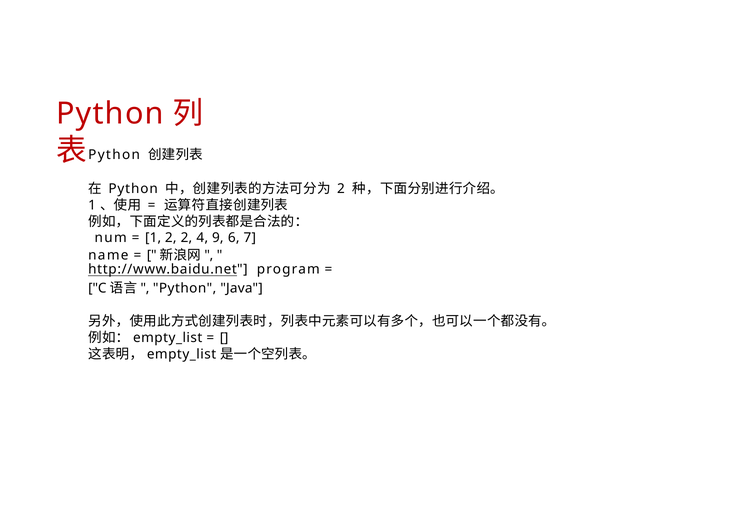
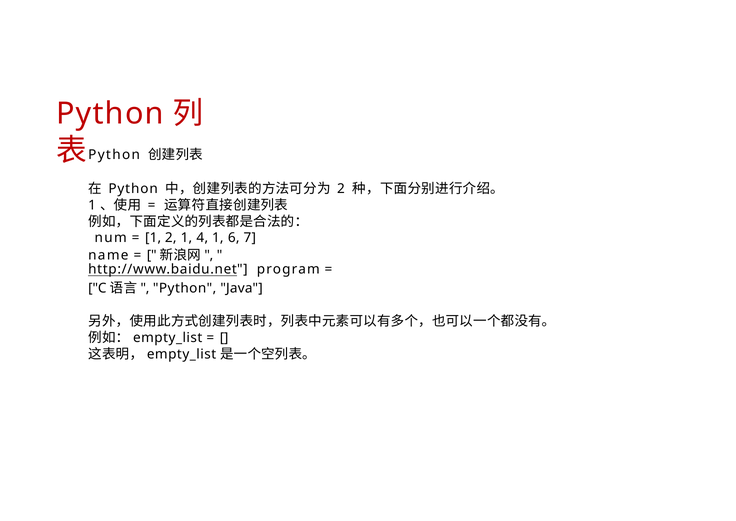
2 2: 2 -> 1
4 9: 9 -> 1
